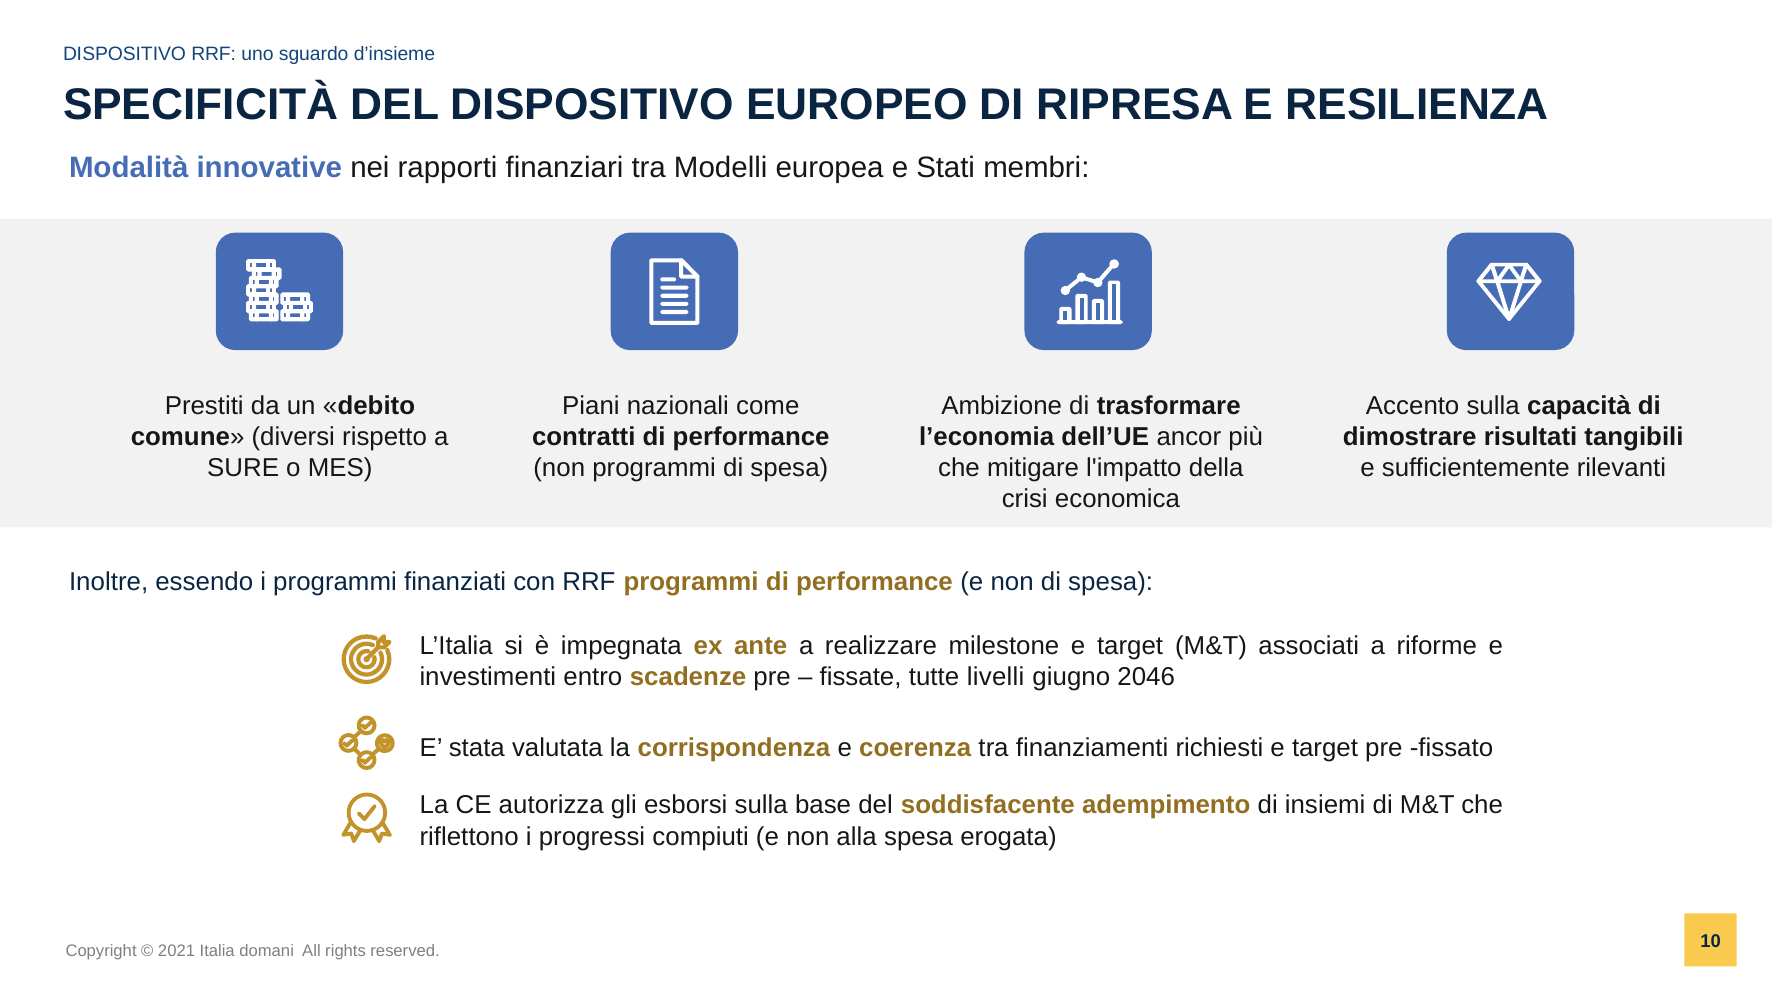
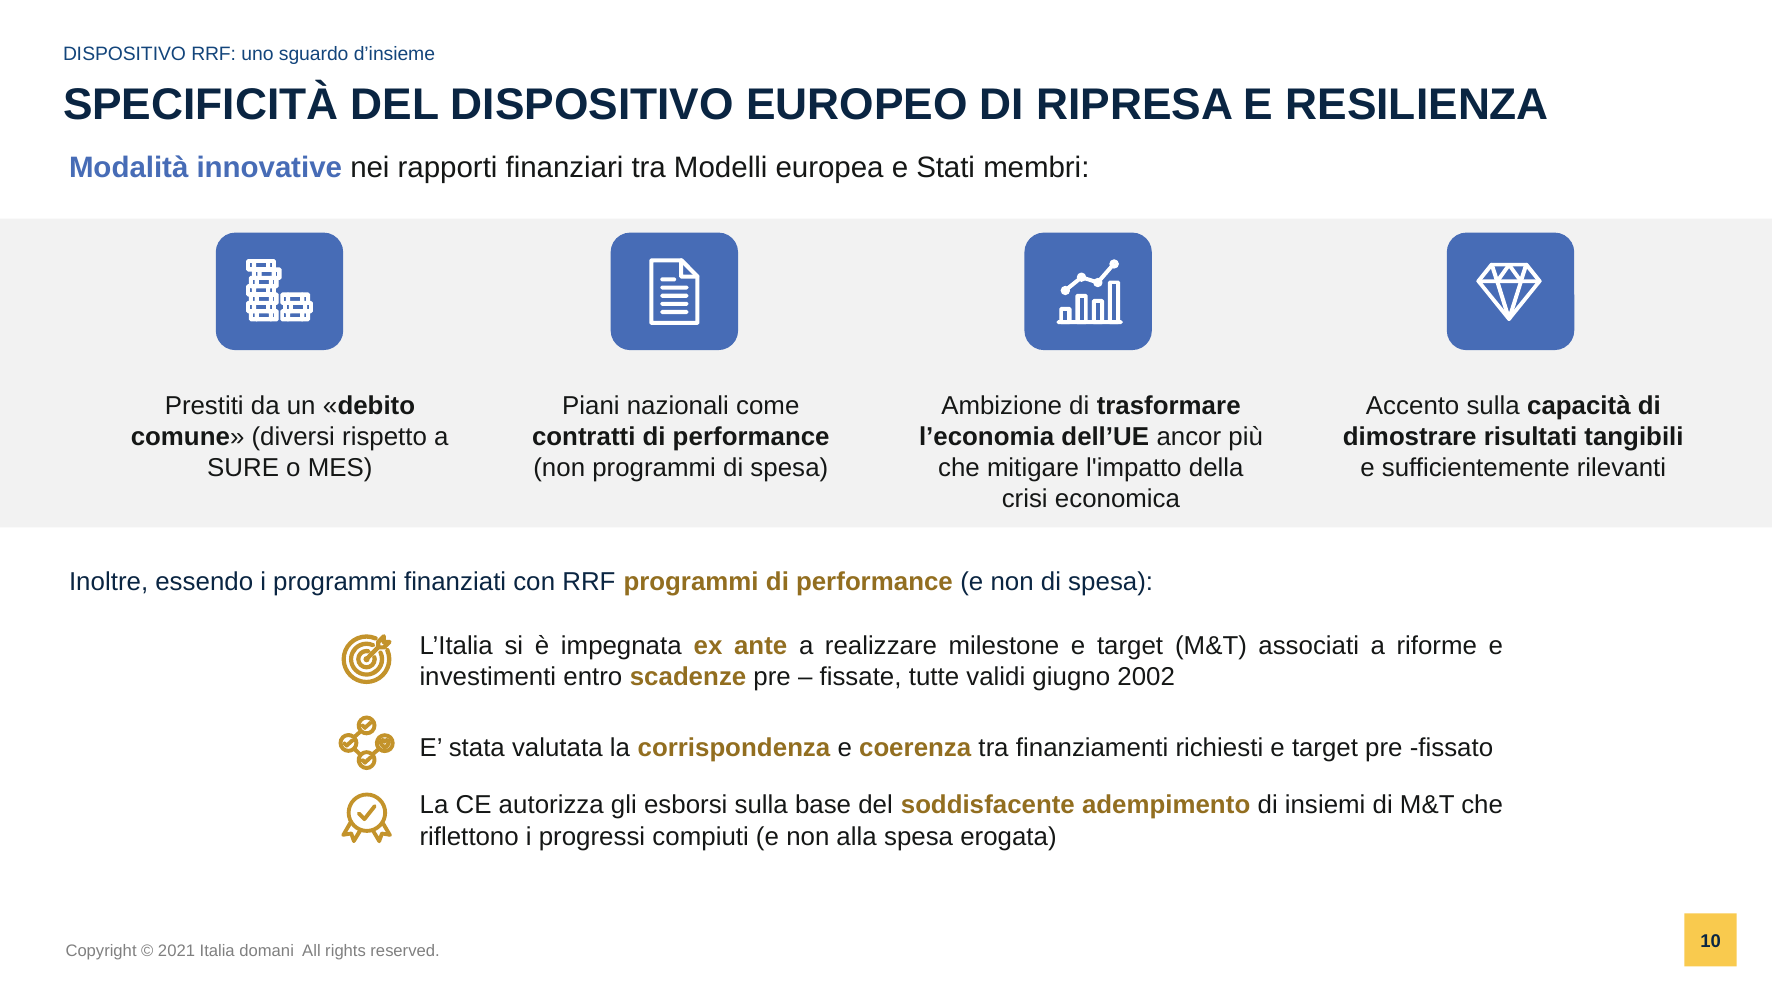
livelli: livelli -> validi
2046: 2046 -> 2002
